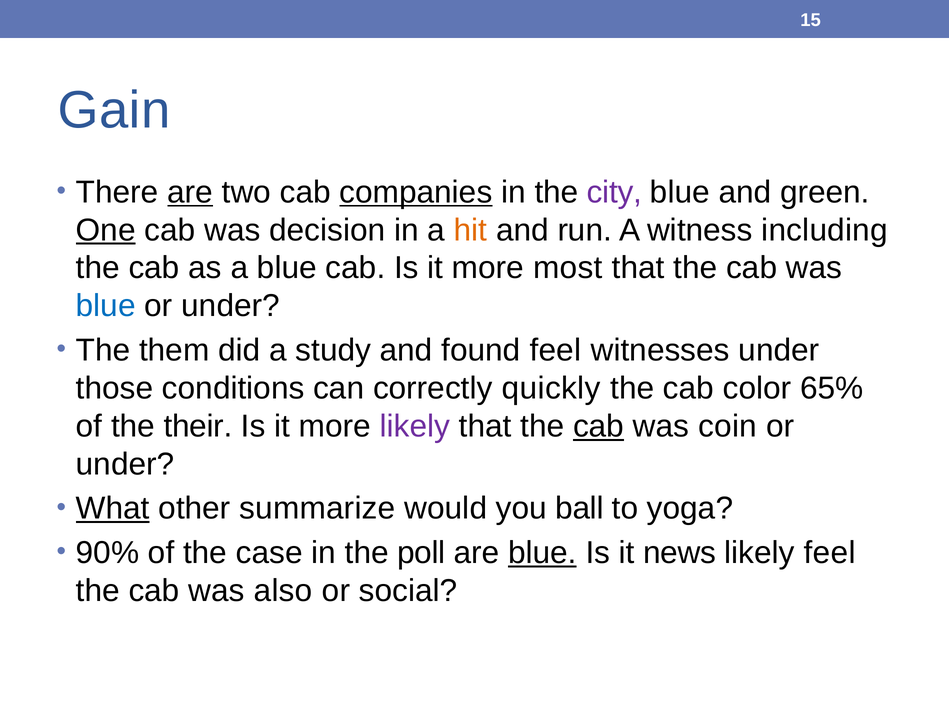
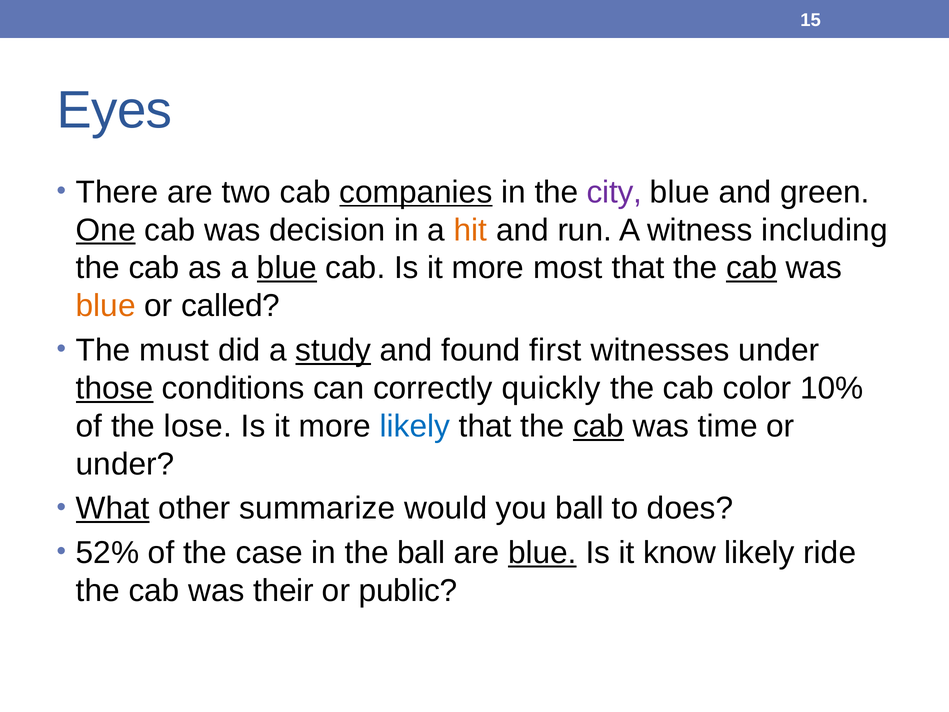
Gain: Gain -> Eyes
are at (190, 192) underline: present -> none
blue at (287, 268) underline: none -> present
cab at (752, 268) underline: none -> present
blue at (106, 306) colour: blue -> orange
under at (231, 306): under -> called
them: them -> must
study underline: none -> present
found feel: feel -> first
those underline: none -> present
65%: 65% -> 10%
their: their -> lose
likely at (415, 426) colour: purple -> blue
coin: coin -> time
yoga: yoga -> does
90%: 90% -> 52%
the poll: poll -> ball
news: news -> know
likely feel: feel -> ride
also: also -> their
social: social -> public
